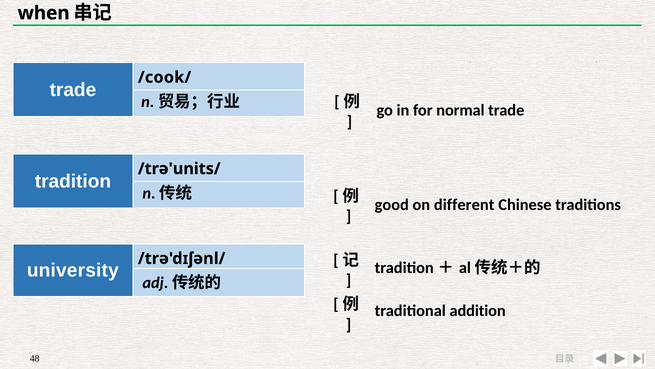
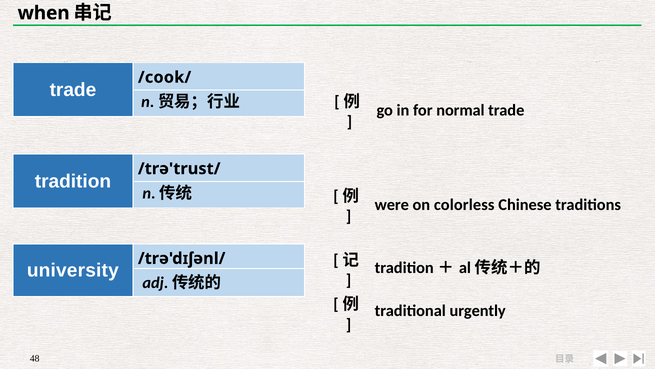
/trə'units/: /trə'units/ -> /trə'trust/
good: good -> were
different: different -> colorless
addition: addition -> urgently
